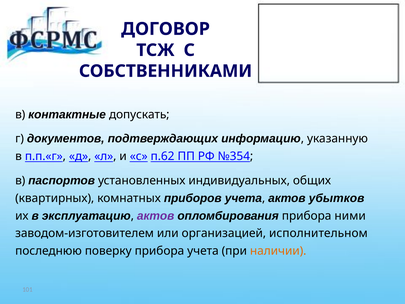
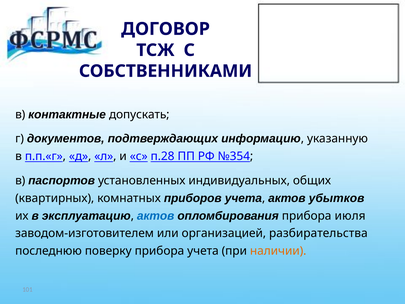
п.62: п.62 -> п.28
актов at (156, 216) colour: purple -> blue
ними: ними -> июля
исполнительном: исполнительном -> разбирательства
